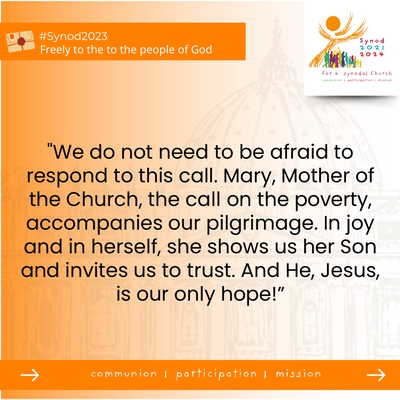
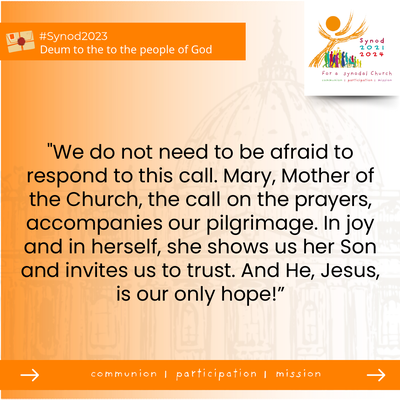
Freely: Freely -> Deum
poverty: poverty -> prayers
